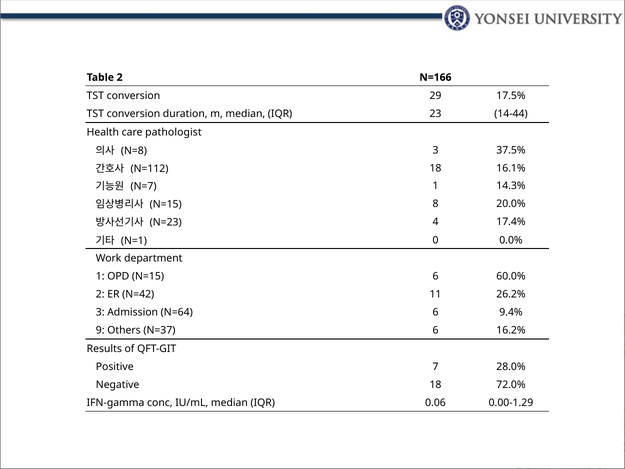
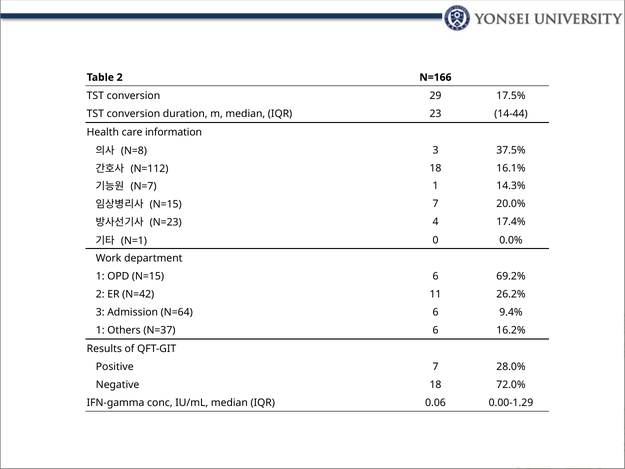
pathologist: pathologist -> information
N=15 8: 8 -> 7
60.0%: 60.0% -> 69.2%
9 at (100, 330): 9 -> 1
